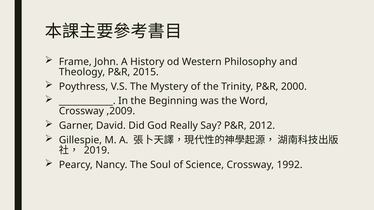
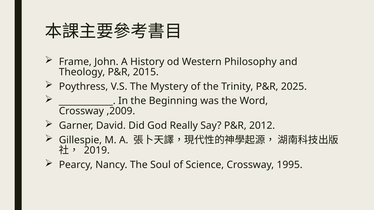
2000: 2000 -> 2025
1992: 1992 -> 1995
